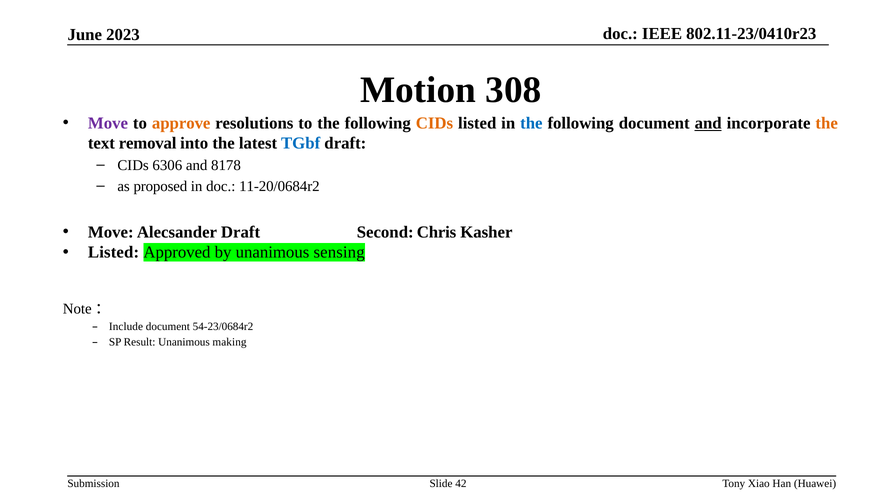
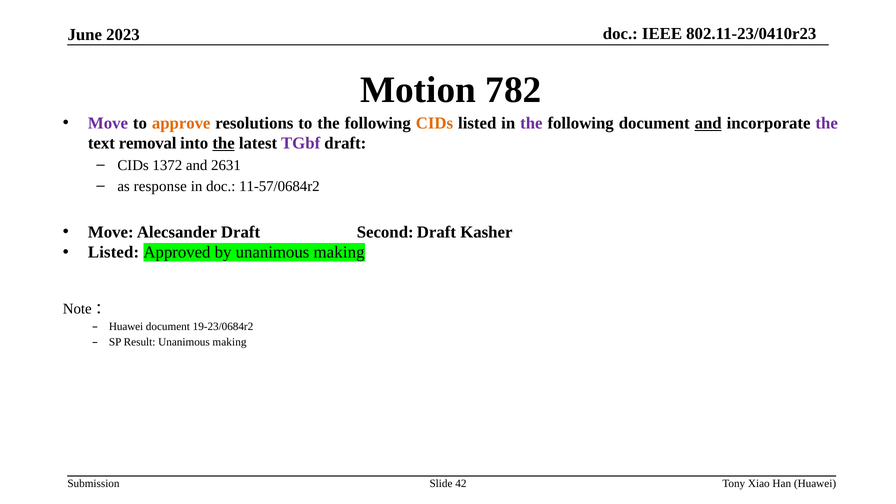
308: 308 -> 782
the at (531, 123) colour: blue -> purple
the at (827, 123) colour: orange -> purple
the at (224, 143) underline: none -> present
TGbf colour: blue -> purple
6306: 6306 -> 1372
8178: 8178 -> 2631
proposed: proposed -> response
11-20/0684r2: 11-20/0684r2 -> 11-57/0684r2
Second Chris: Chris -> Draft
by unanimous sensing: sensing -> making
Include at (126, 327): Include -> Huawei
54-23/0684r2: 54-23/0684r2 -> 19-23/0684r2
